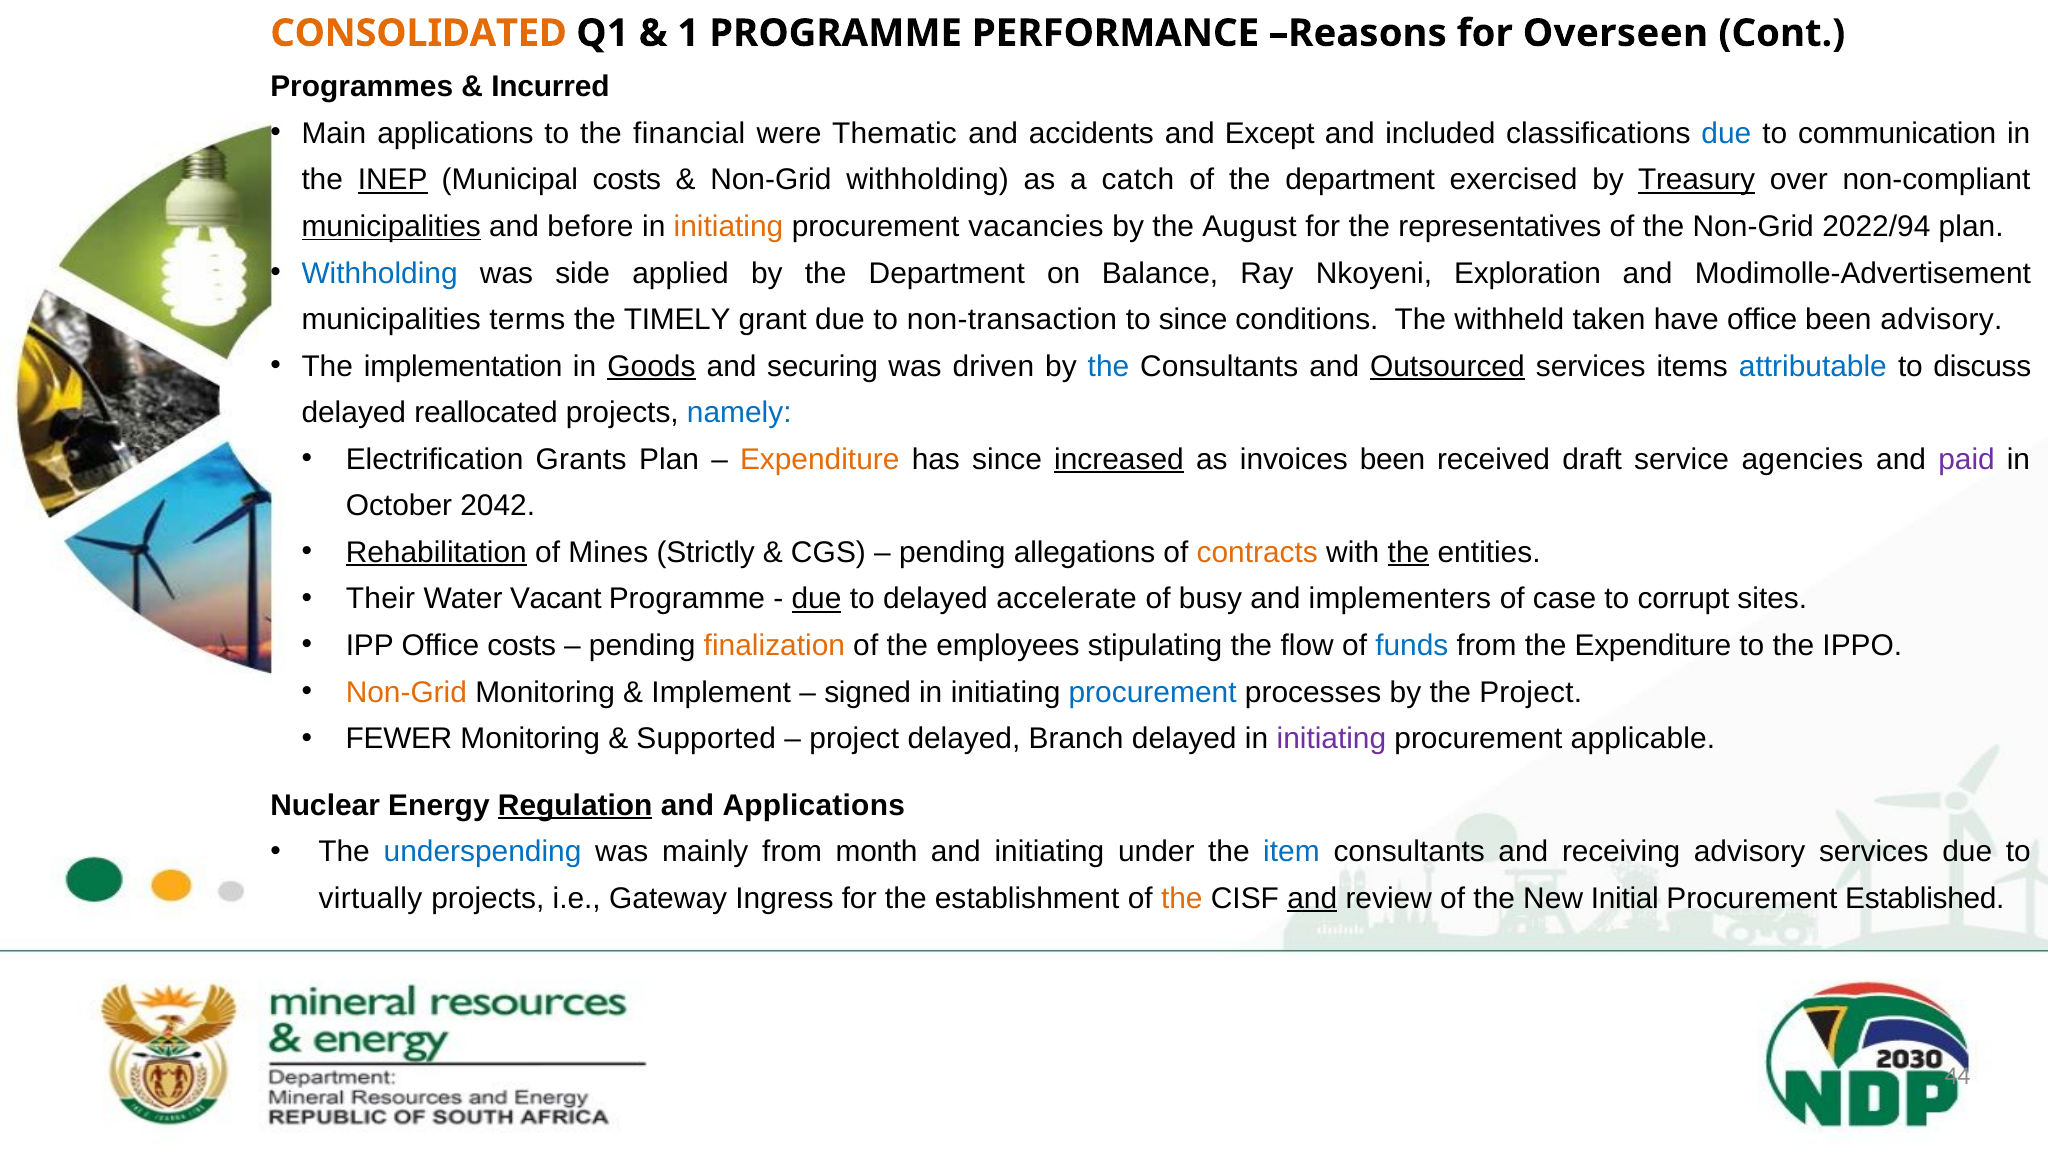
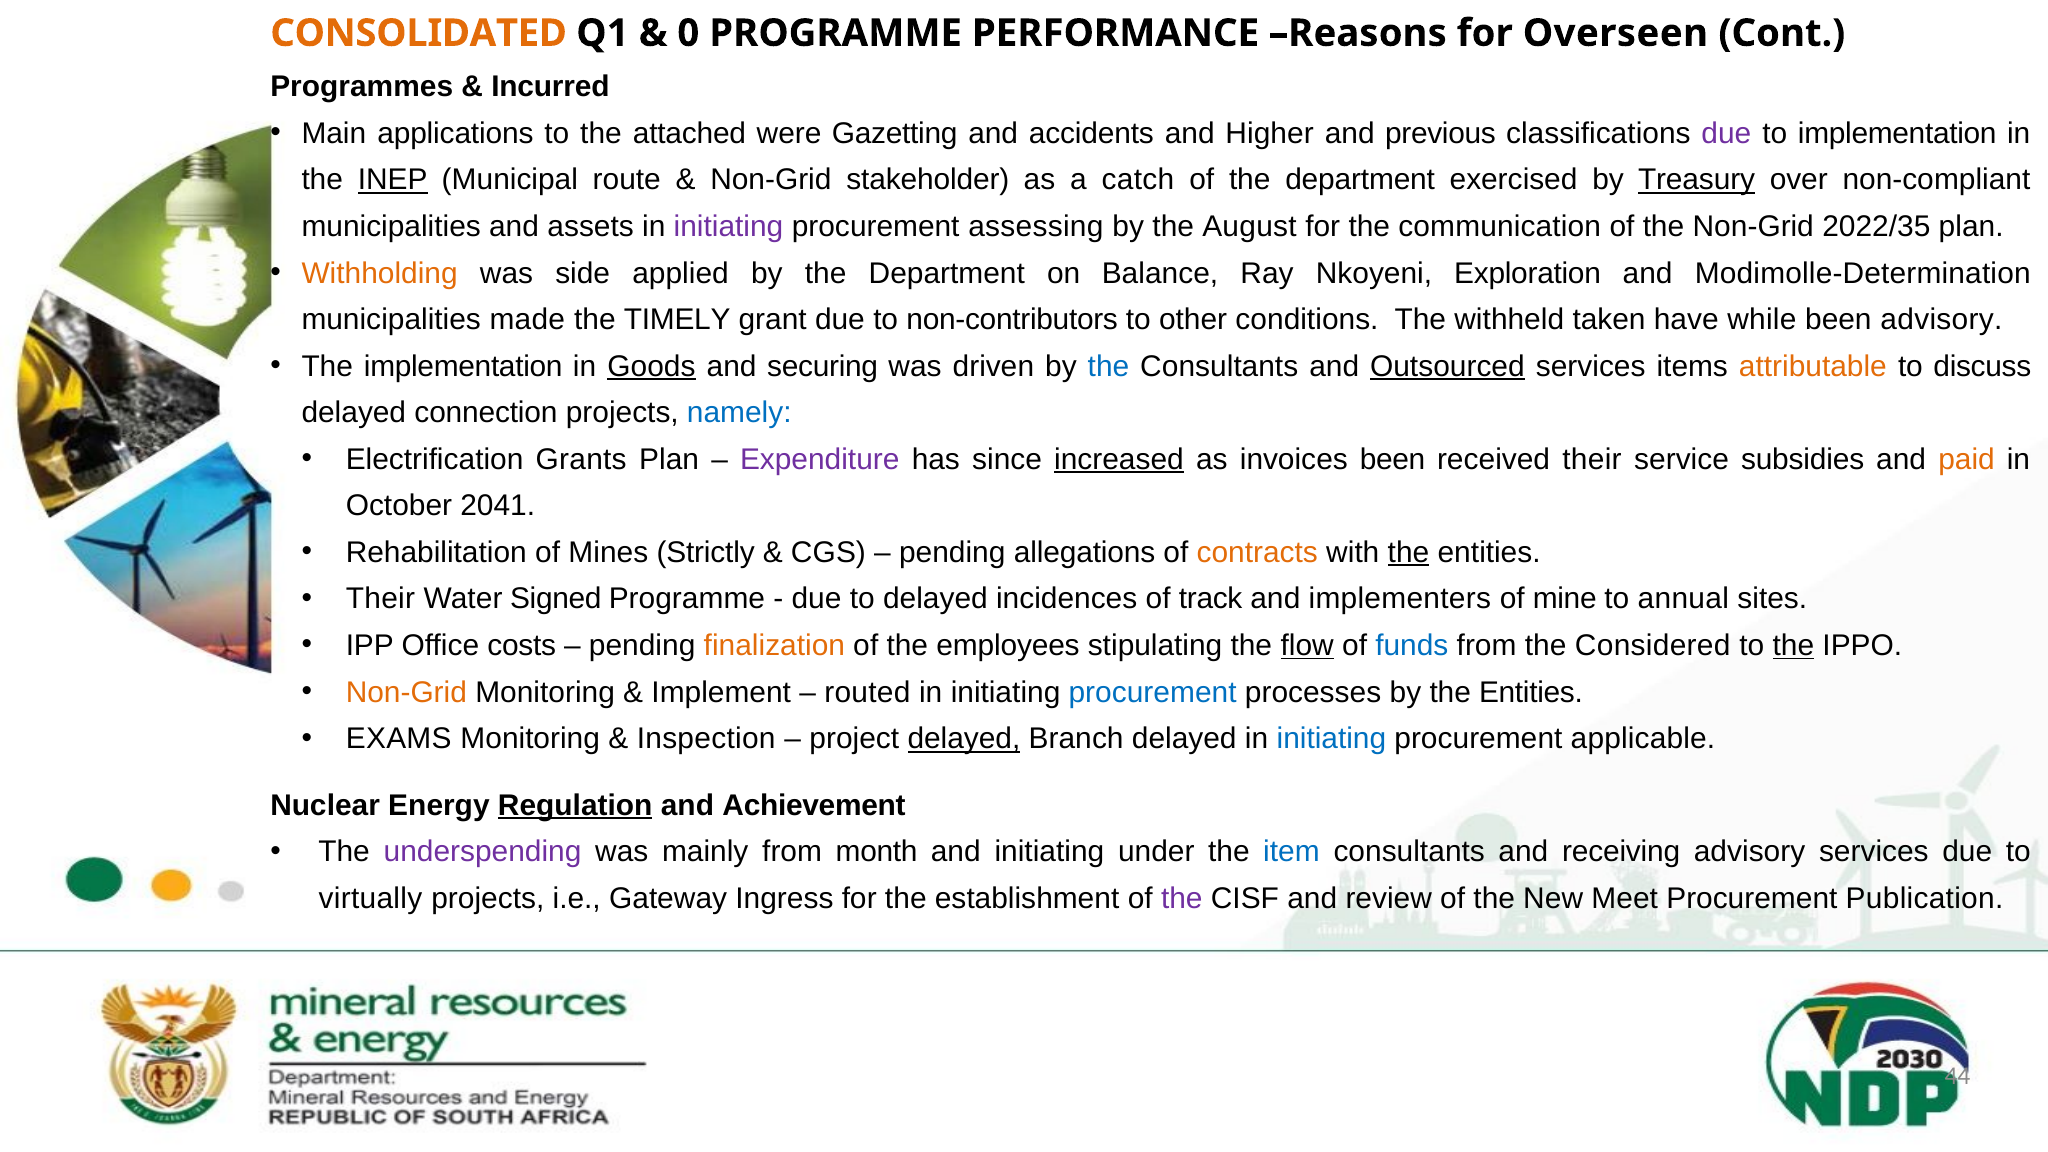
1: 1 -> 0
financial: financial -> attached
Thematic: Thematic -> Gazetting
Except: Except -> Higher
included: included -> previous
due at (1726, 133) colour: blue -> purple
to communication: communication -> implementation
Municipal costs: costs -> route
Non-Grid withholding: withholding -> stakeholder
municipalities at (391, 227) underline: present -> none
before: before -> assets
initiating at (728, 227) colour: orange -> purple
vacancies: vacancies -> assessing
representatives: representatives -> communication
2022/94: 2022/94 -> 2022/35
Withholding at (380, 273) colour: blue -> orange
Modimolle-Advertisement: Modimolle-Advertisement -> Modimolle-Determination
terms: terms -> made
non-transaction: non-transaction -> non-contributors
to since: since -> other
have office: office -> while
attributable colour: blue -> orange
reallocated: reallocated -> connection
Expenditure at (820, 459) colour: orange -> purple
received draft: draft -> their
agencies: agencies -> subsidies
paid colour: purple -> orange
2042: 2042 -> 2041
Rehabilitation underline: present -> none
Vacant: Vacant -> Signed
due at (816, 599) underline: present -> none
accelerate: accelerate -> incidences
busy: busy -> track
case: case -> mine
corrupt: corrupt -> annual
flow underline: none -> present
the Expenditure: Expenditure -> Considered
the at (1793, 646) underline: none -> present
signed: signed -> routed
by the Project: Project -> Entities
FEWER: FEWER -> EXAMS
Supported: Supported -> Inspection
delayed at (964, 739) underline: none -> present
initiating at (1331, 739) colour: purple -> blue
and Applications: Applications -> Achievement
underspending colour: blue -> purple
the at (1182, 898) colour: orange -> purple
and at (1312, 898) underline: present -> none
Initial: Initial -> Meet
Established: Established -> Publication
